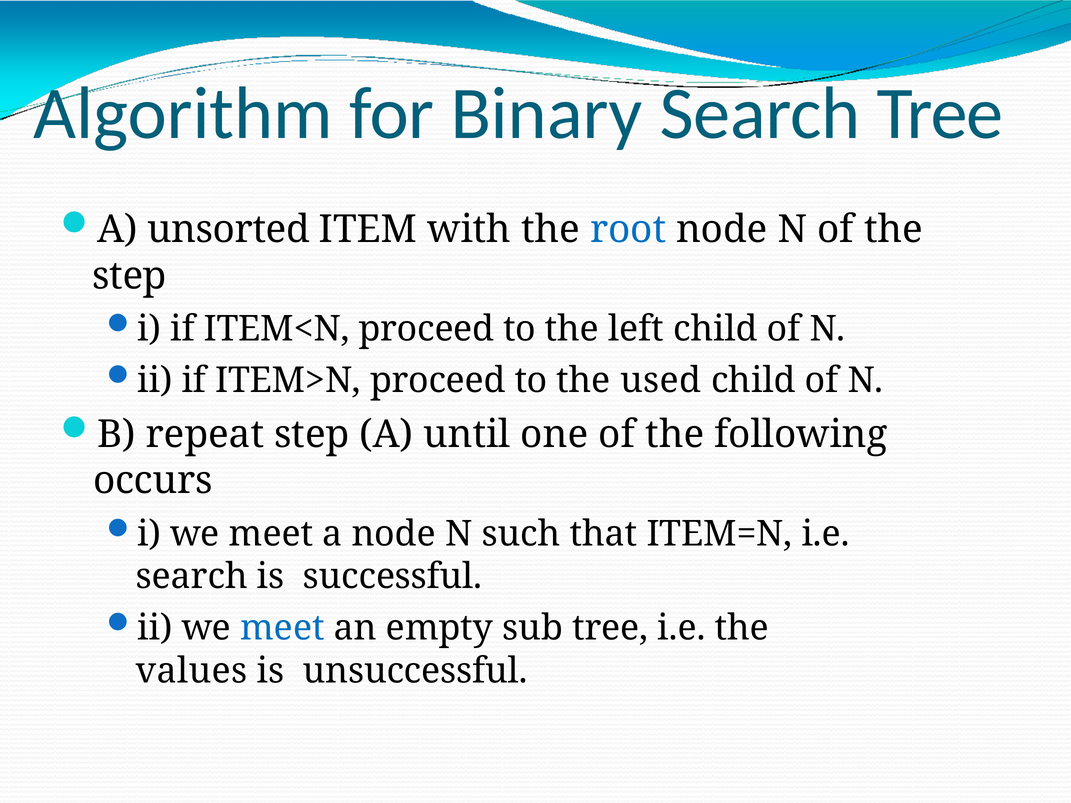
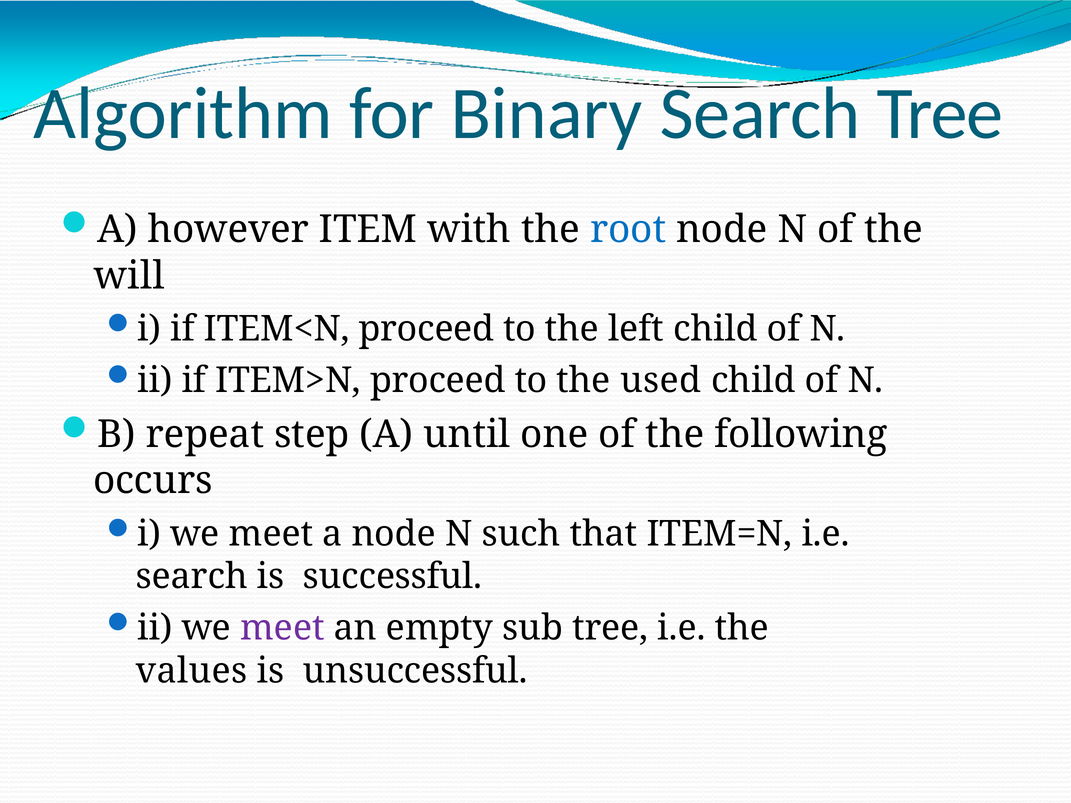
unsorted: unsorted -> however
step at (130, 276): step -> will
meet at (282, 628) colour: blue -> purple
